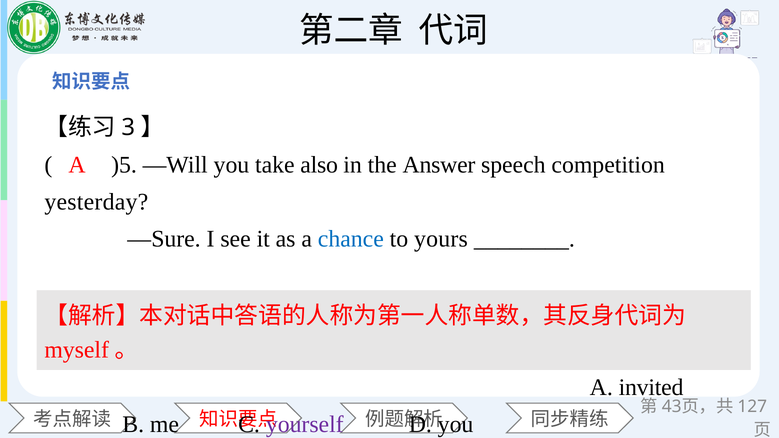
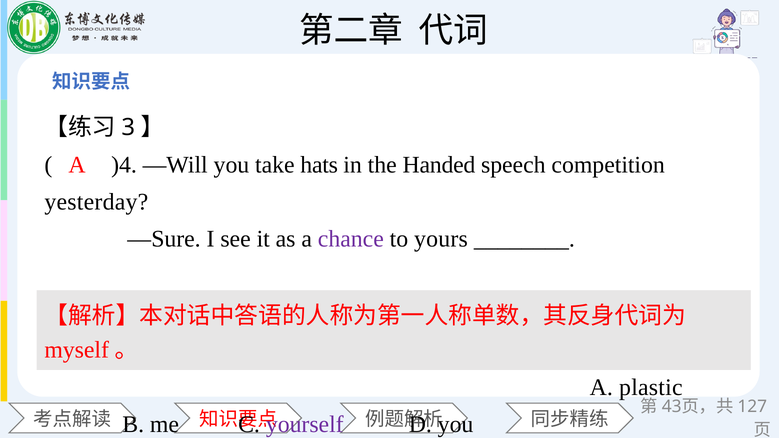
)5: )5 -> )4
also: also -> hats
Answer: Answer -> Handed
chance colour: blue -> purple
invited: invited -> plastic
